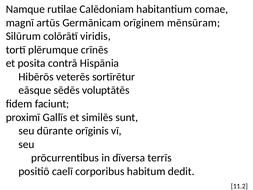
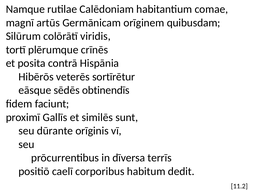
mēnsūram: mēnsūram -> quibusdam
voluptātēs: voluptātēs -> obtinendīs
